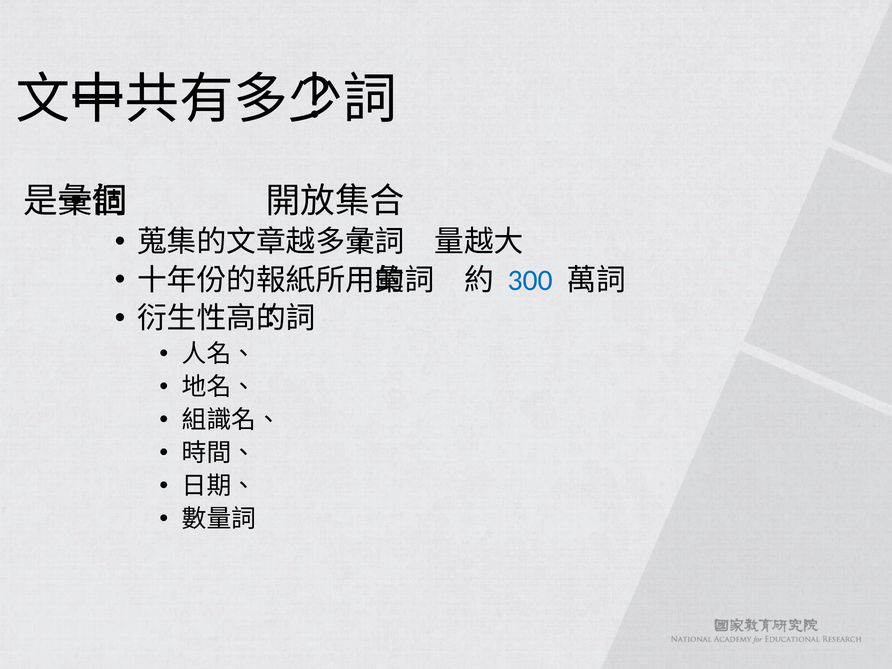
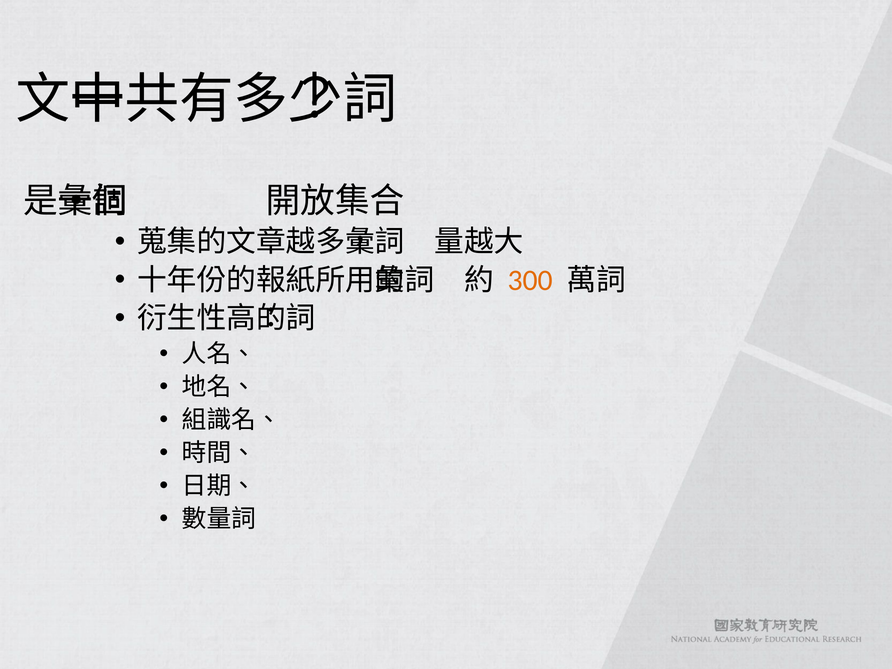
300 colour: blue -> orange
